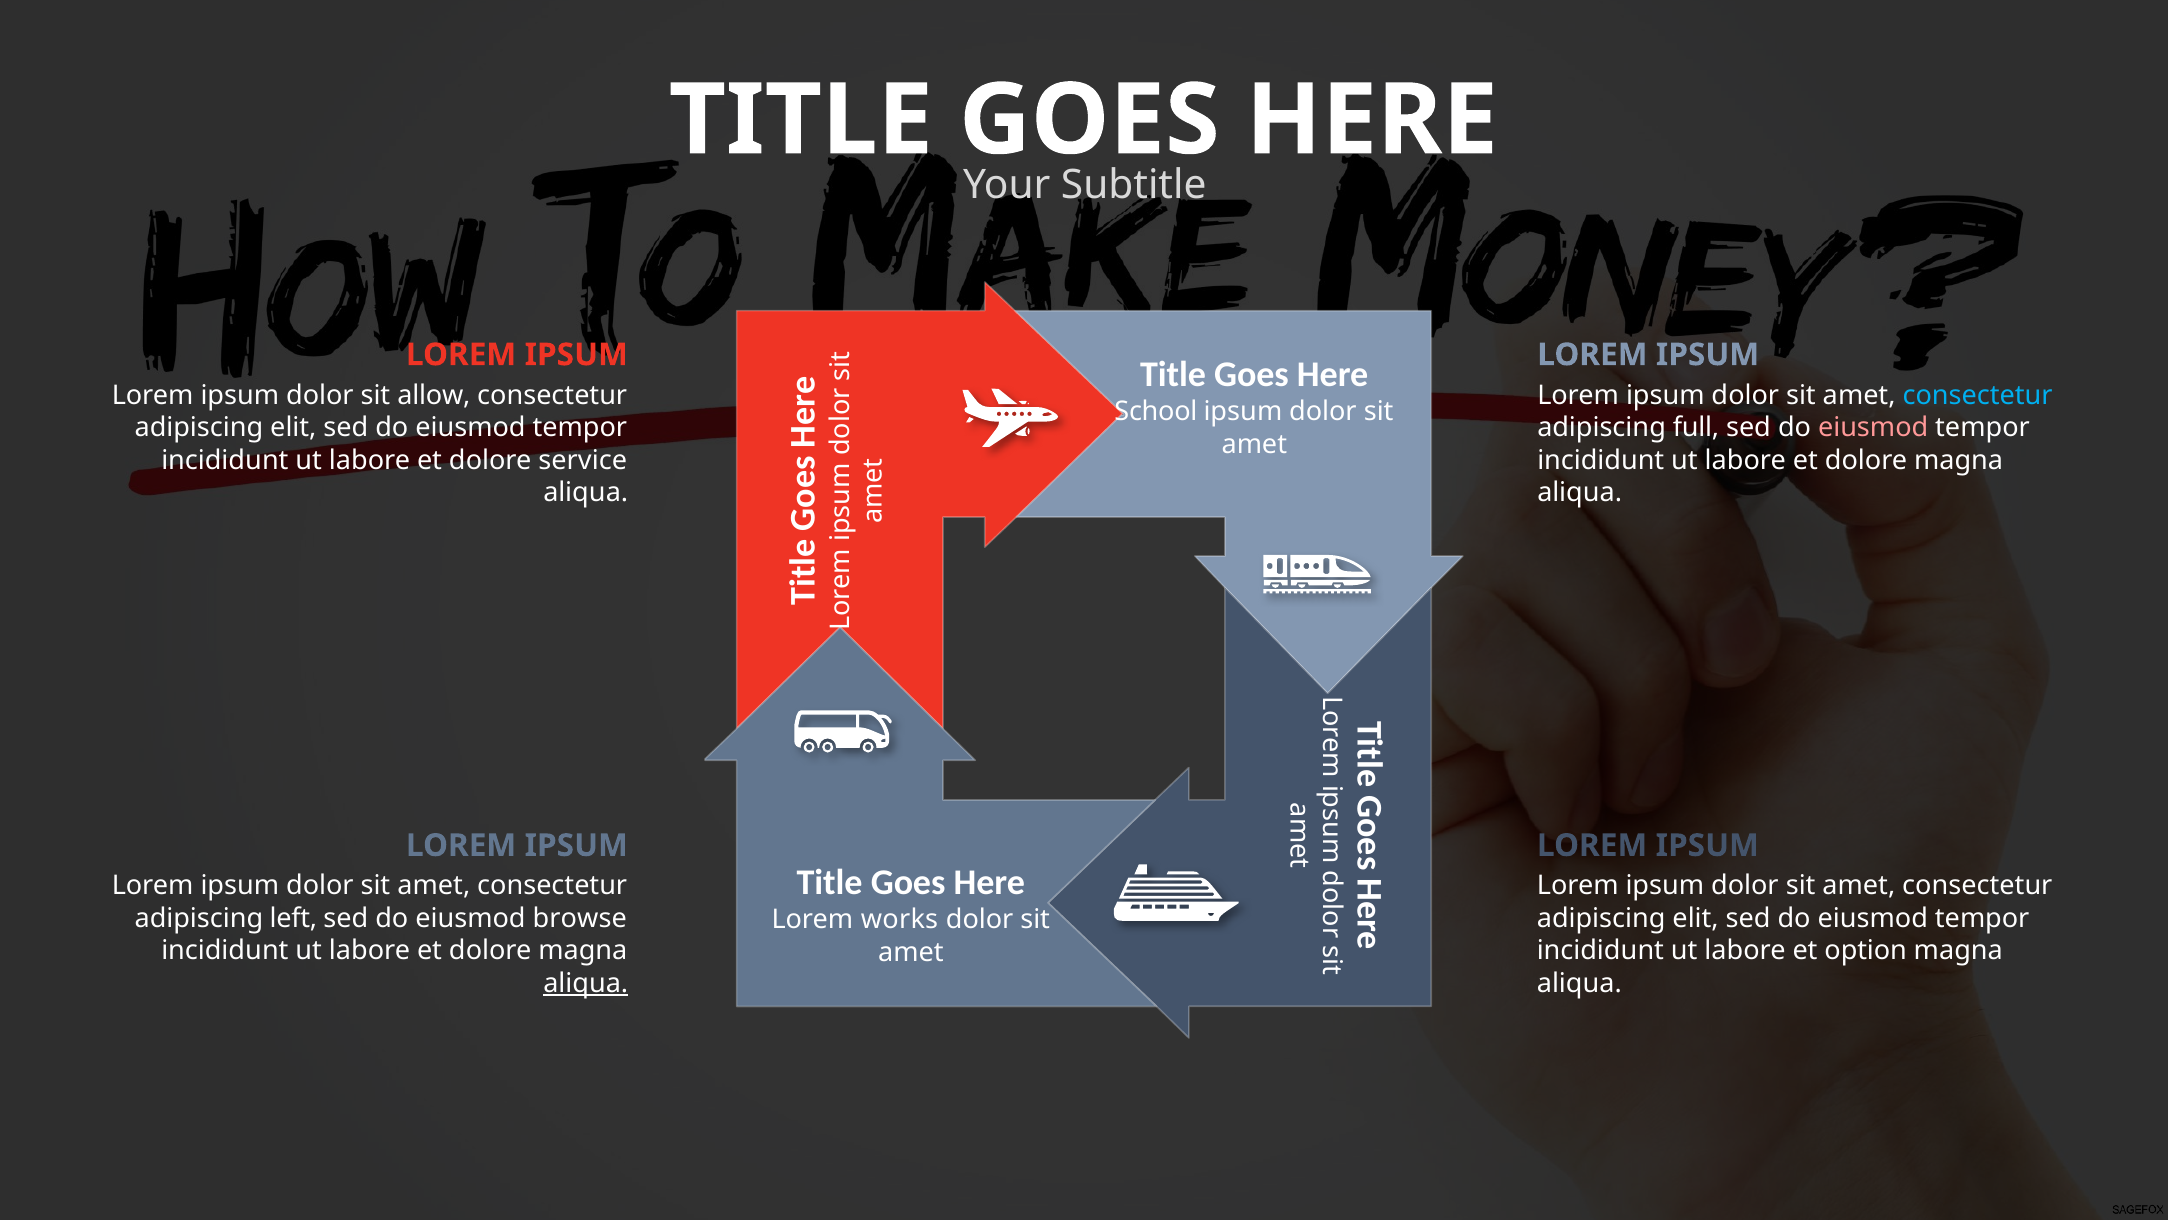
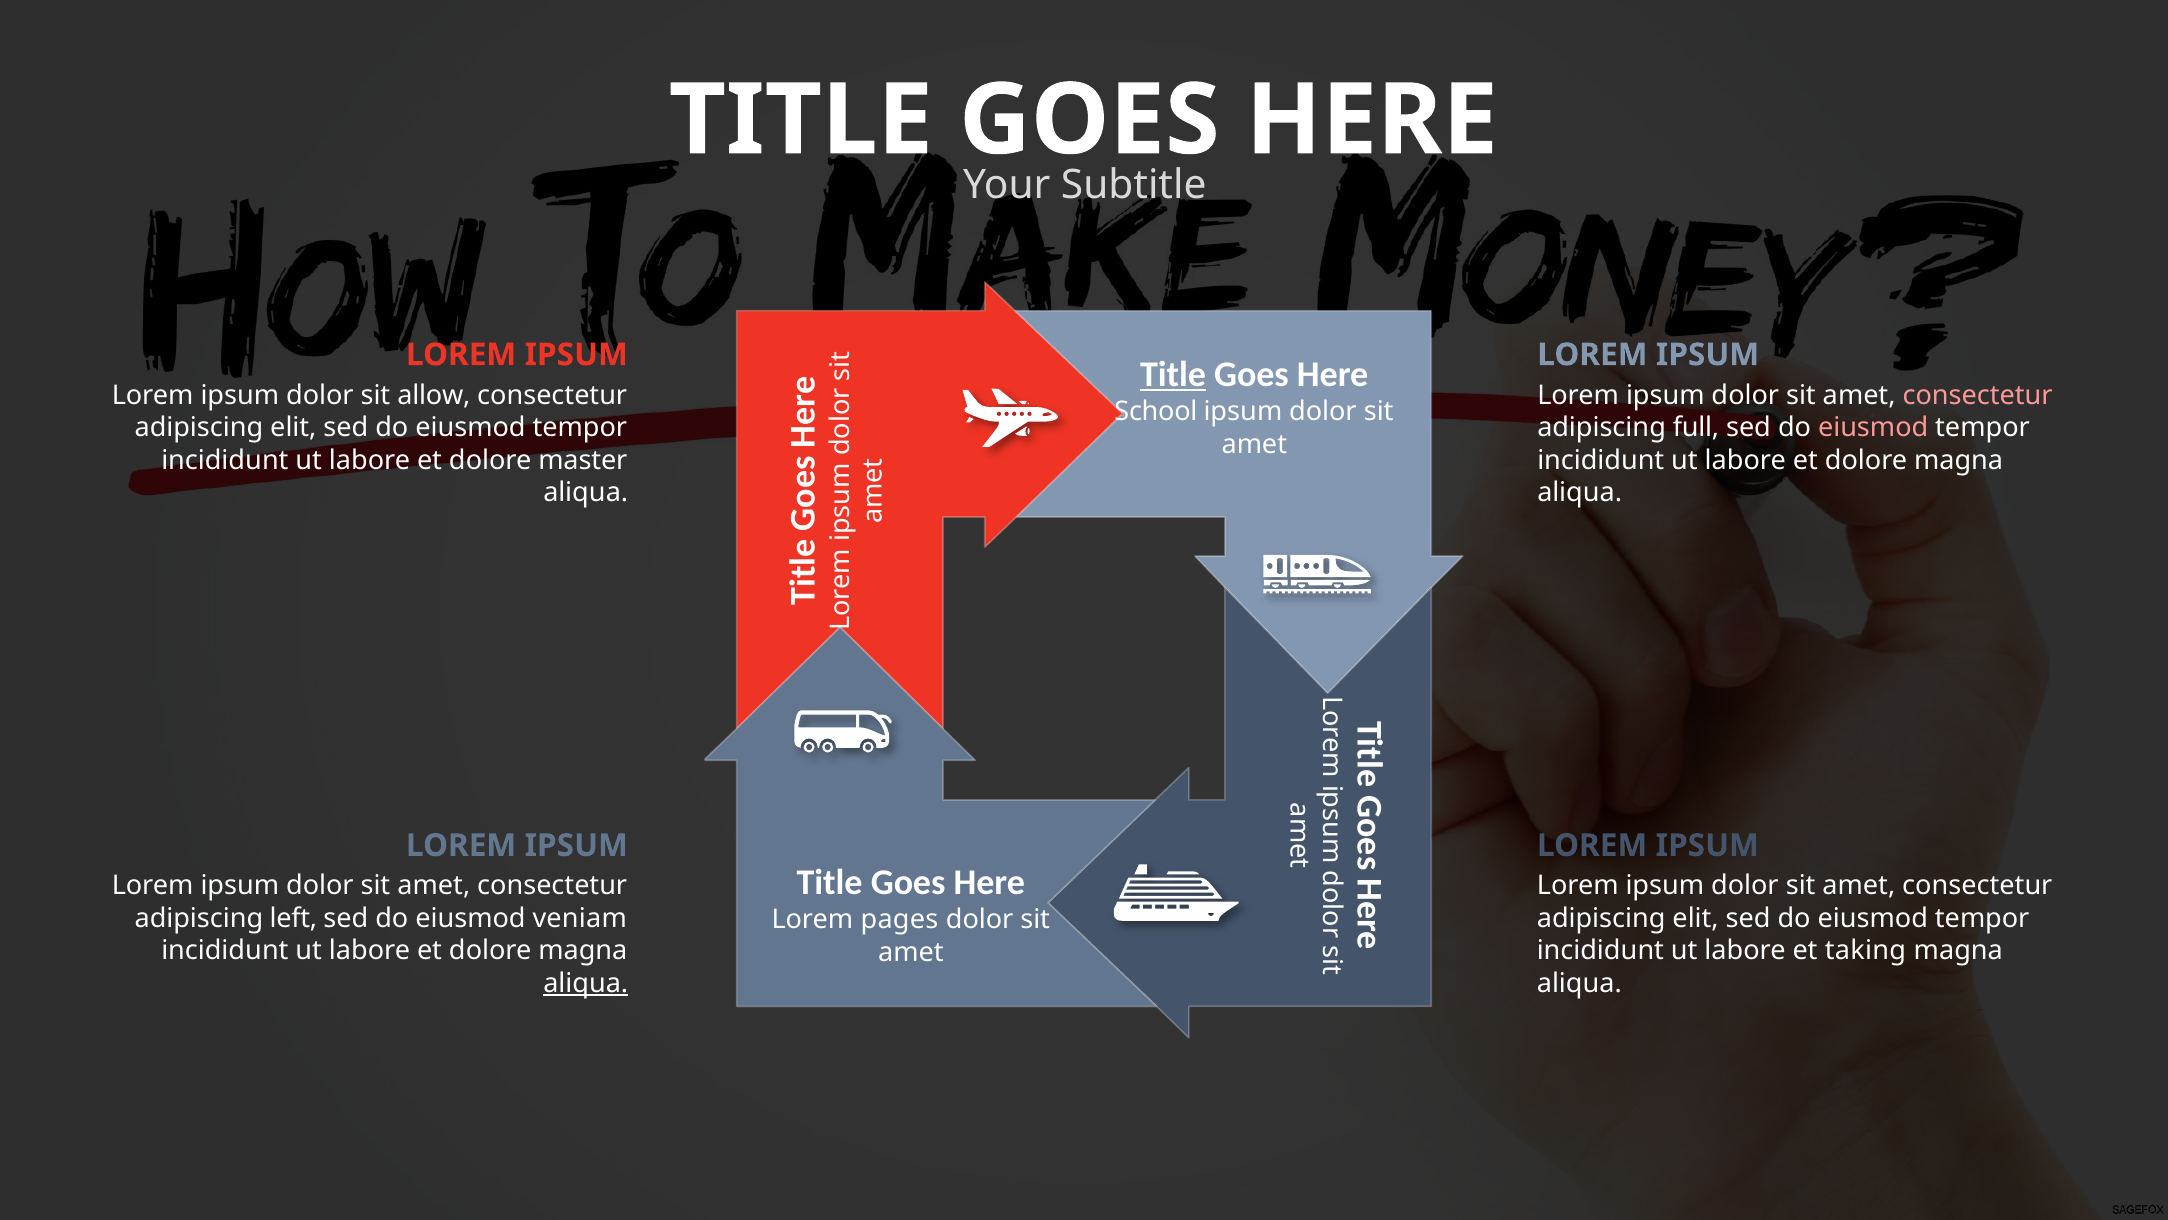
Title at (1173, 374) underline: none -> present
consectetur at (1978, 395) colour: light blue -> pink
service: service -> master
browse: browse -> veniam
works: works -> pages
option: option -> taking
